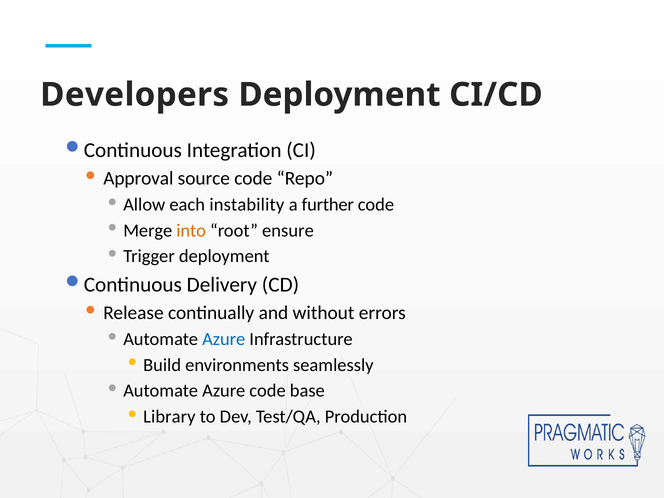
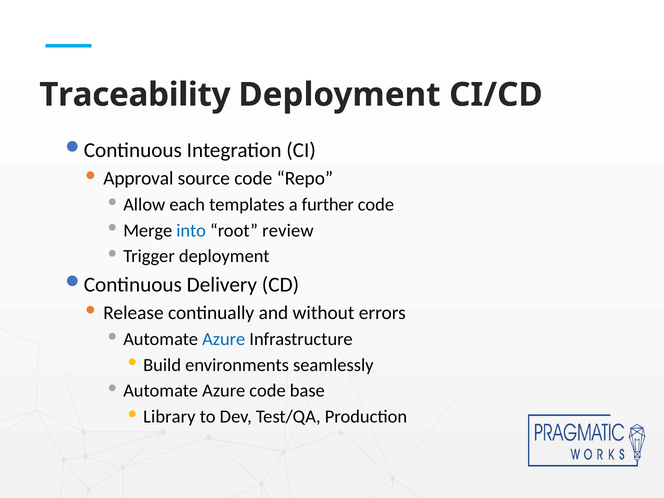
Developers: Developers -> Traceability
instability: instability -> templates
into colour: orange -> blue
ensure: ensure -> review
